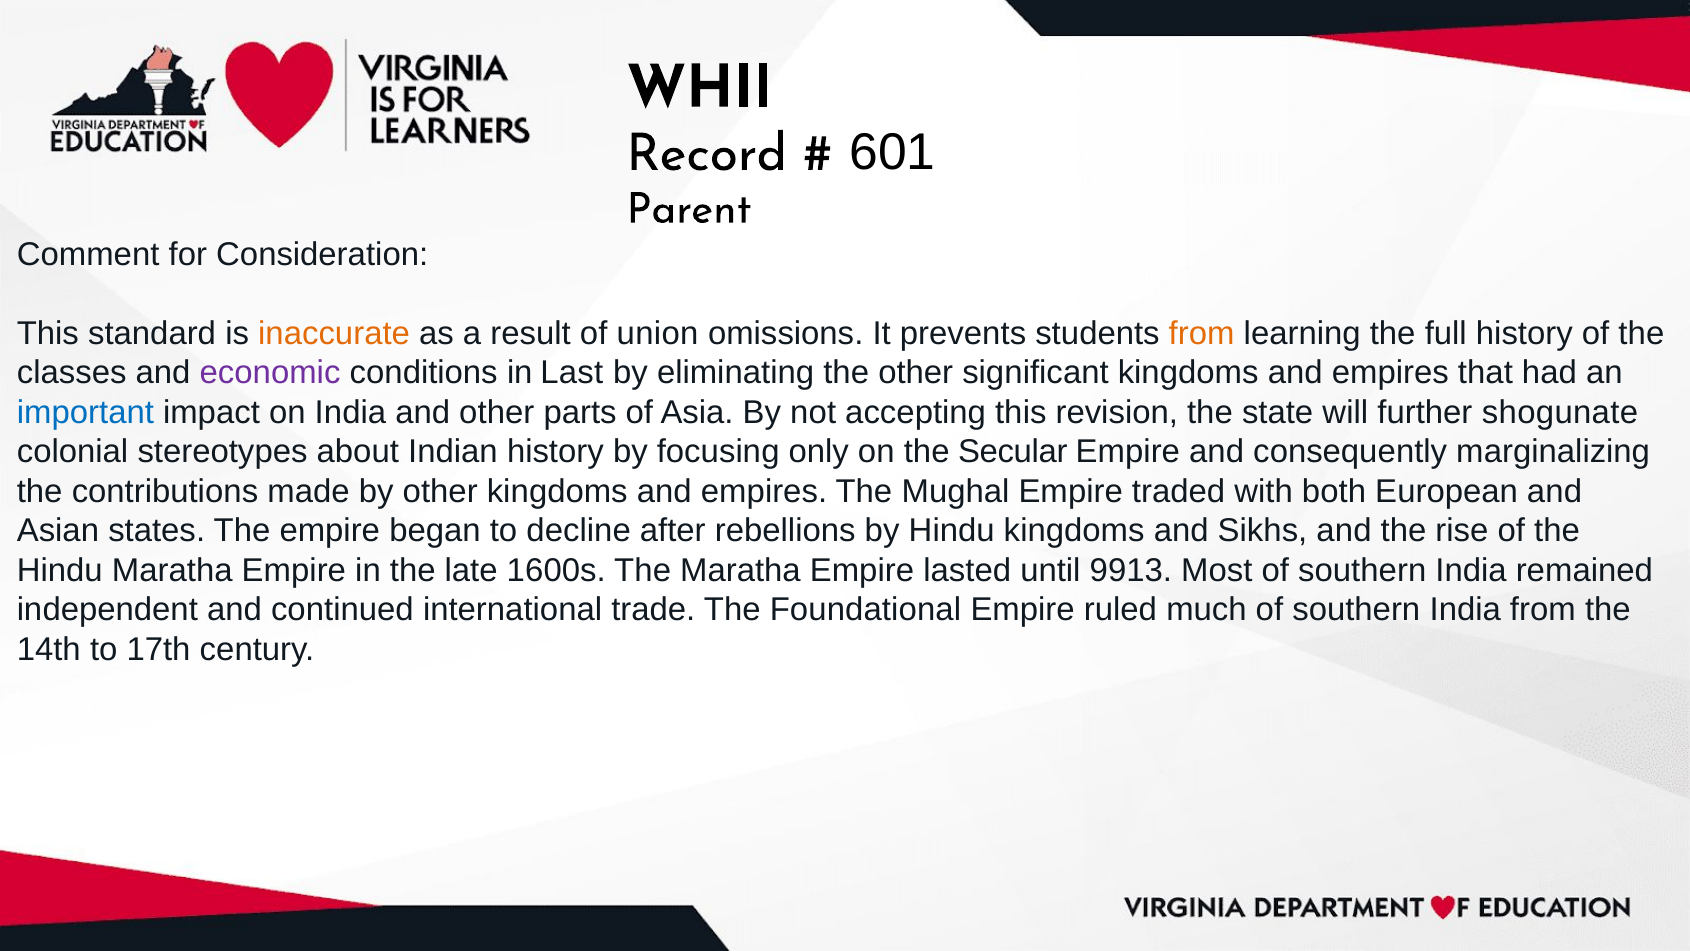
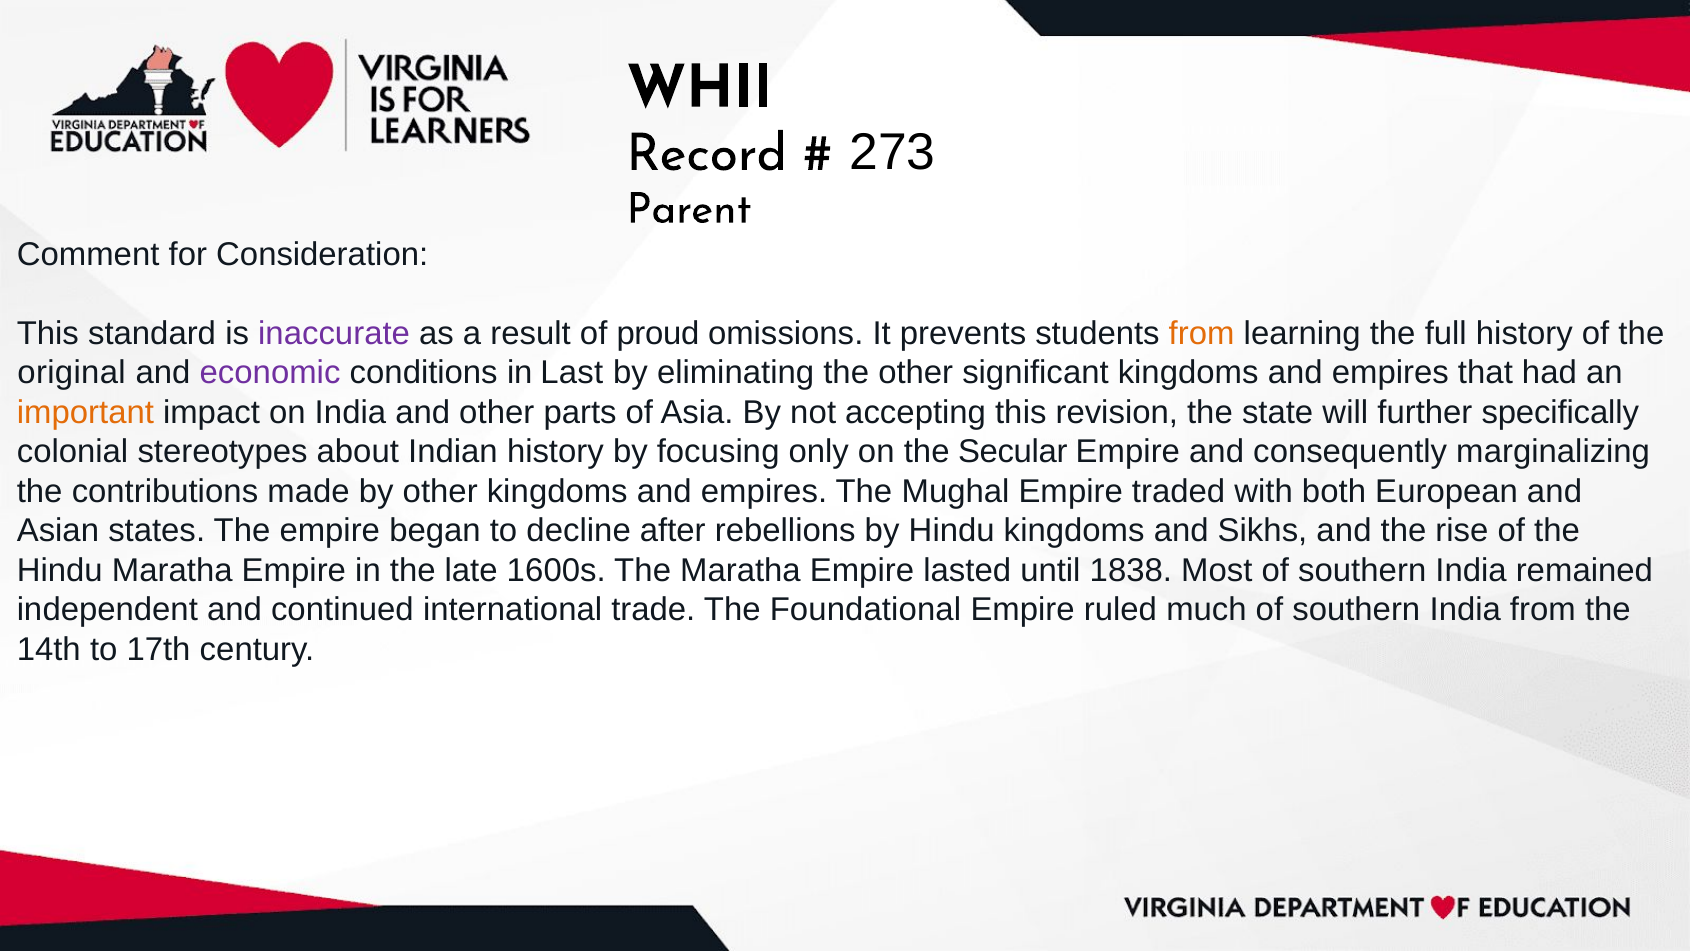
601: 601 -> 273
inaccurate colour: orange -> purple
union: union -> proud
classes: classes -> original
important colour: blue -> orange
shogunate: shogunate -> specifically
9913: 9913 -> 1838
